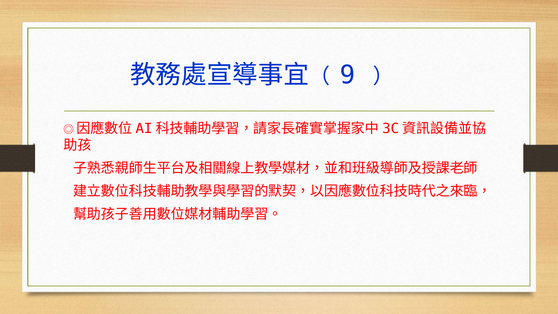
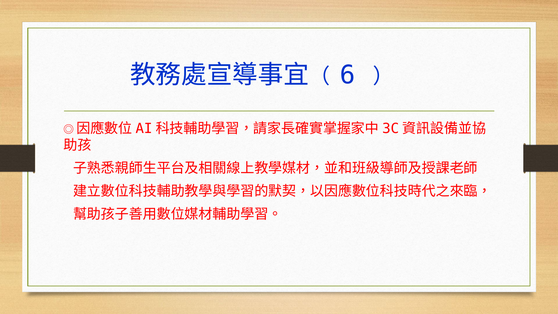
9: 9 -> 6
